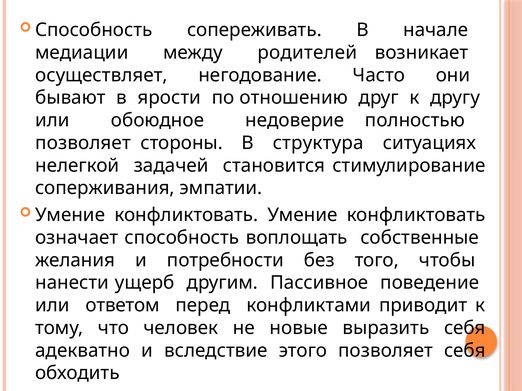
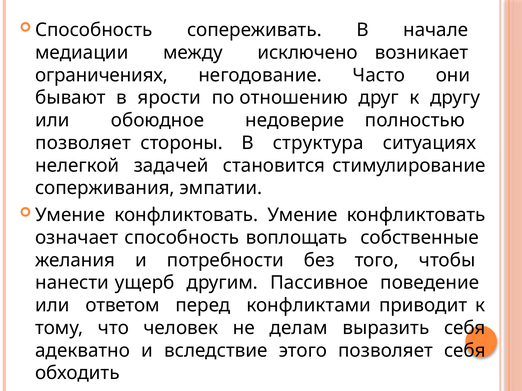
родителей: родителей -> исключено
осуществляет: осуществляет -> ограничениях
новые: новые -> делам
